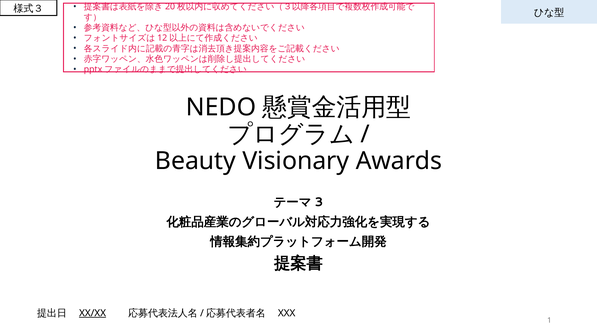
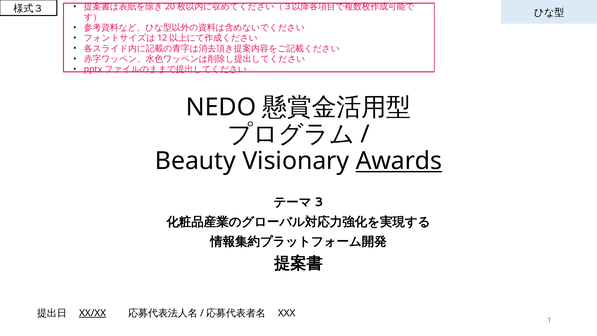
Awards underline: none -> present
